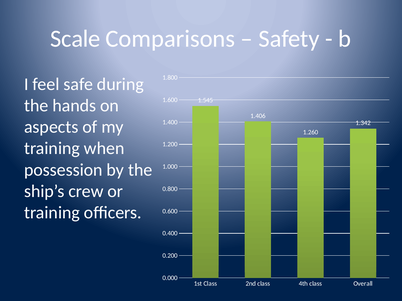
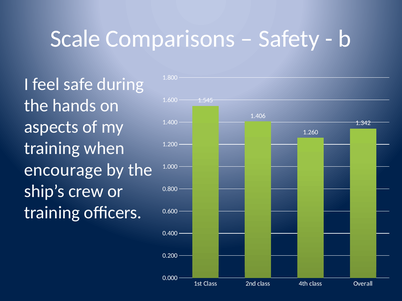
possession: possession -> encourage
